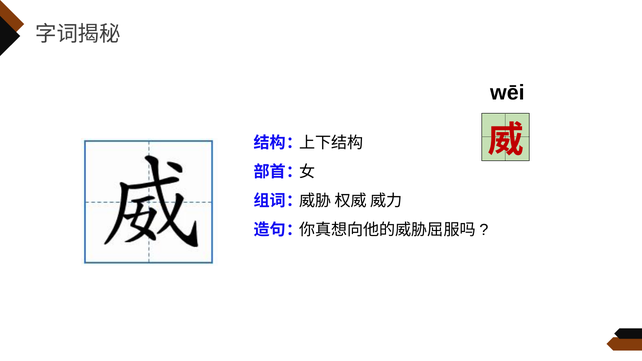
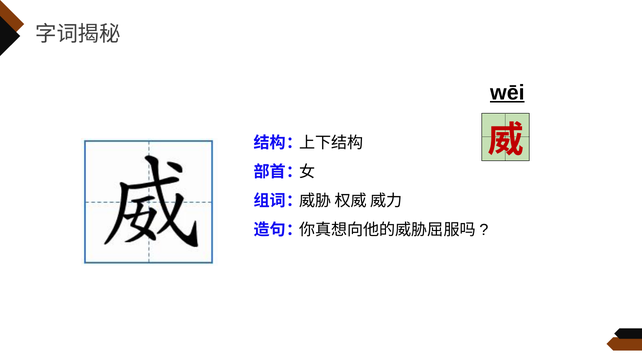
wēi underline: none -> present
